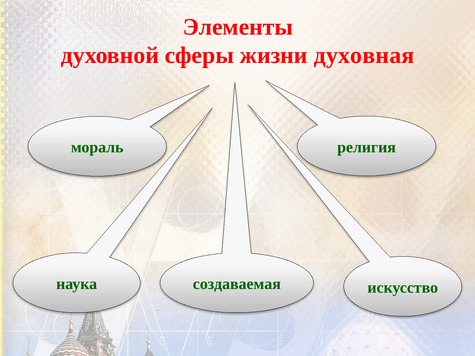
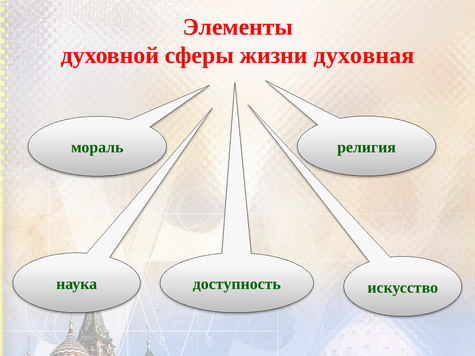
создаваемая: создаваемая -> доступность
